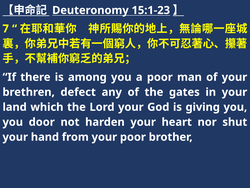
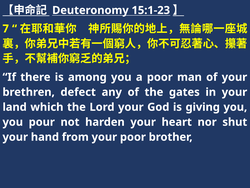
door: door -> pour
